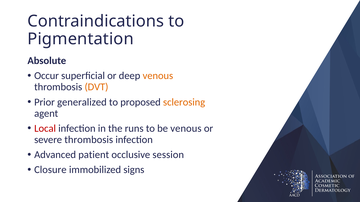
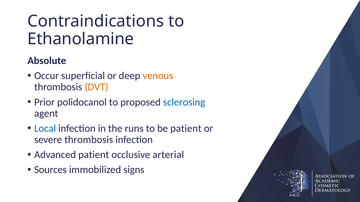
Pigmentation: Pigmentation -> Ethanolamine
generalized: generalized -> polidocanol
sclerosing colour: orange -> blue
Local colour: red -> blue
be venous: venous -> patient
session: session -> arterial
Closure: Closure -> Sources
